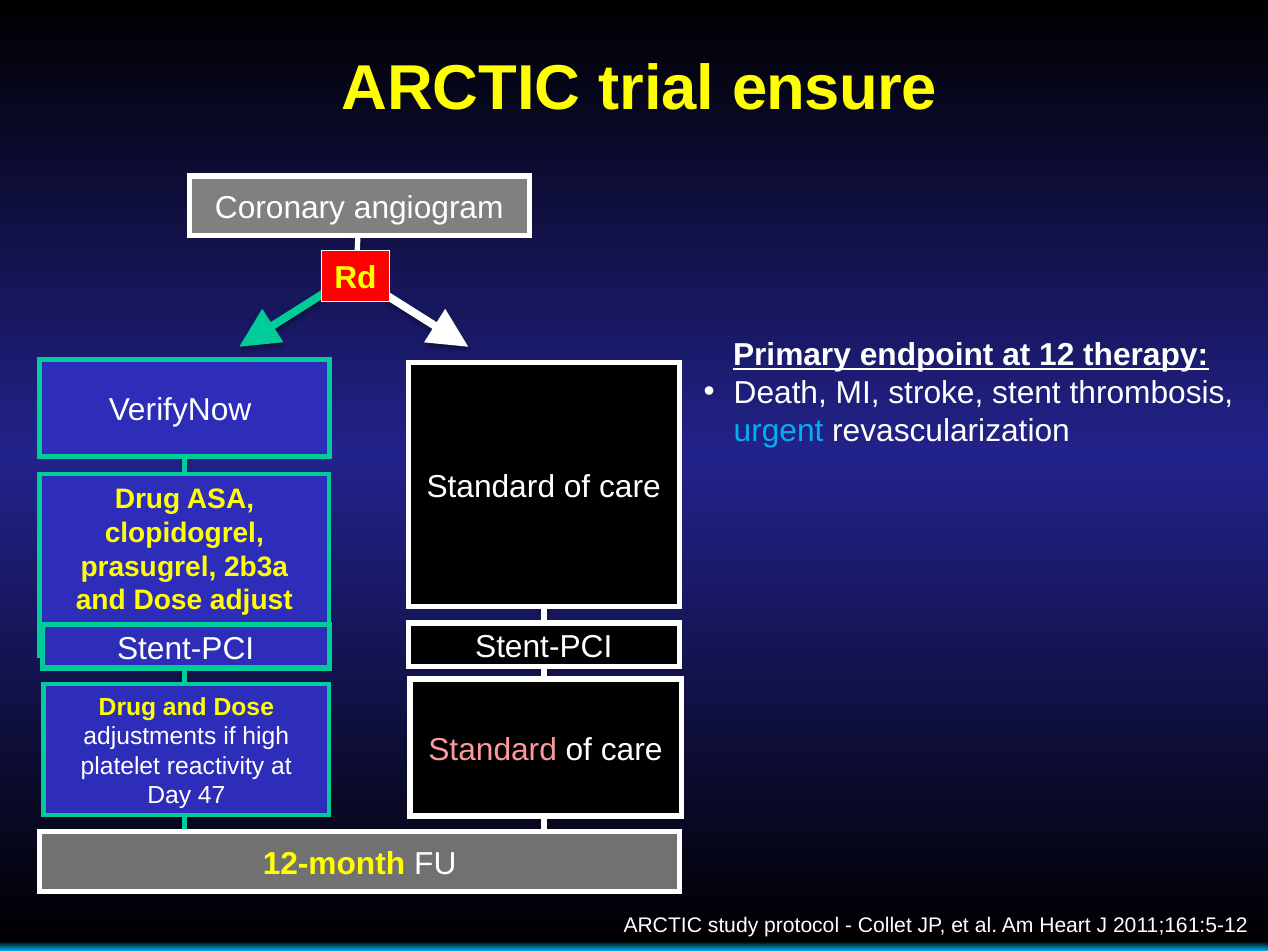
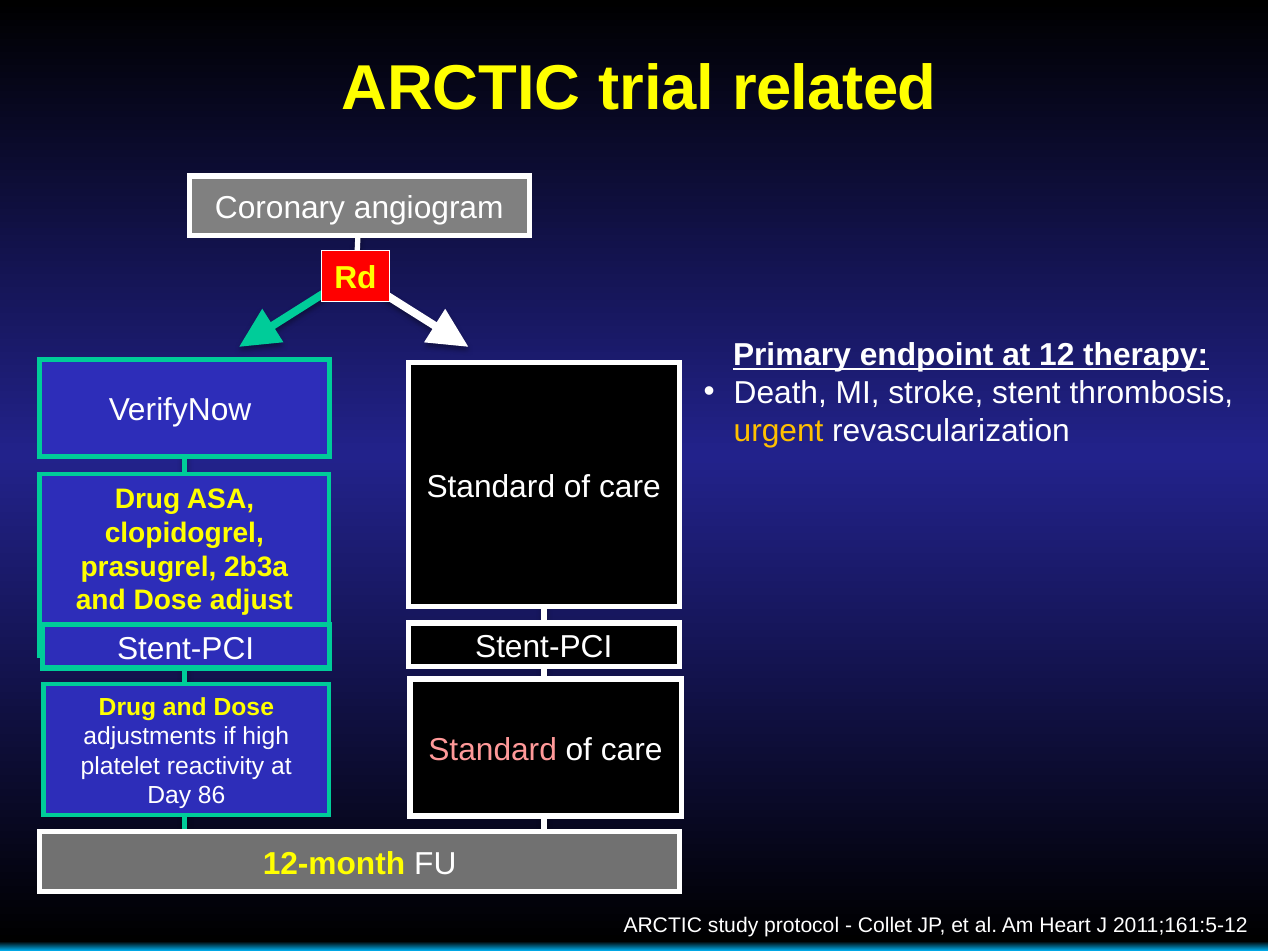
ensure: ensure -> related
urgent colour: light blue -> yellow
47: 47 -> 86
